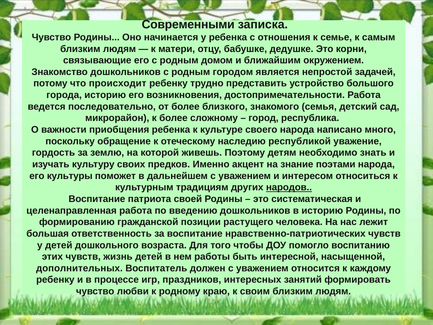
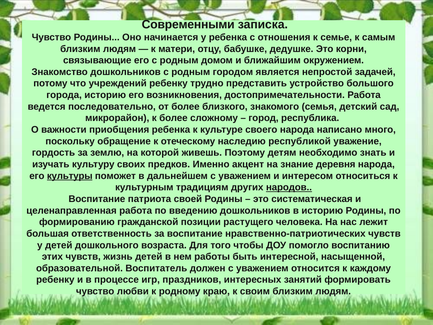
происходит: происходит -> учреждений
поэтами: поэтами -> деревня
культуры underline: none -> present
дополнительных: дополнительных -> образовательной
